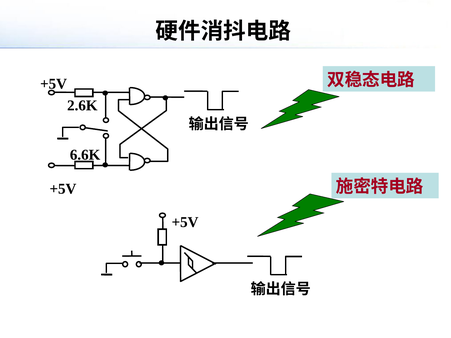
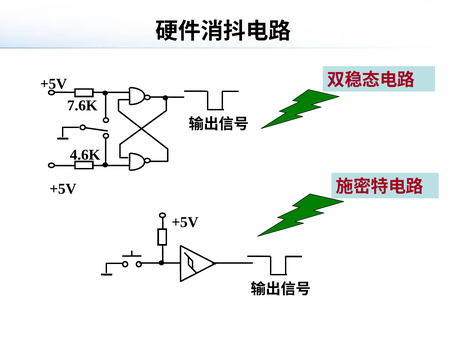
2.6K: 2.6K -> 7.6K
6.6K: 6.6K -> 4.6K
